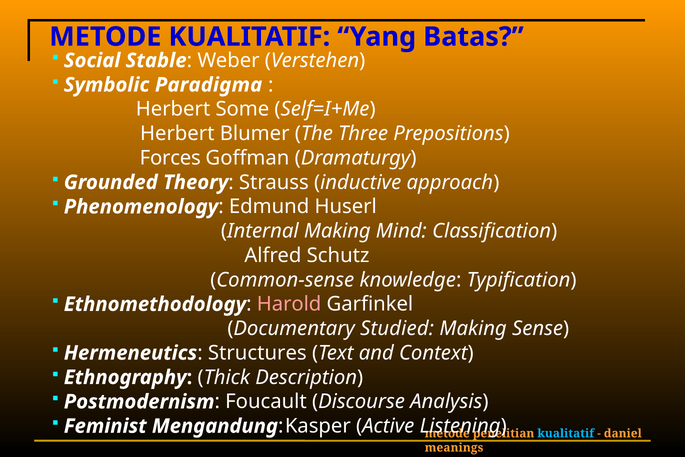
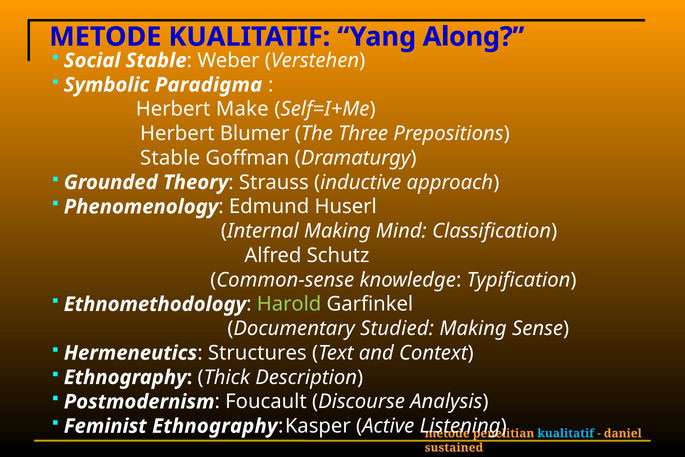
Batas: Batas -> Along
Some: Some -> Make
Forces at (170, 158): Forces -> Stable
Harold colour: pink -> light green
Feminist Mengandung: Mengandung -> Ethnography
meanings: meanings -> sustained
